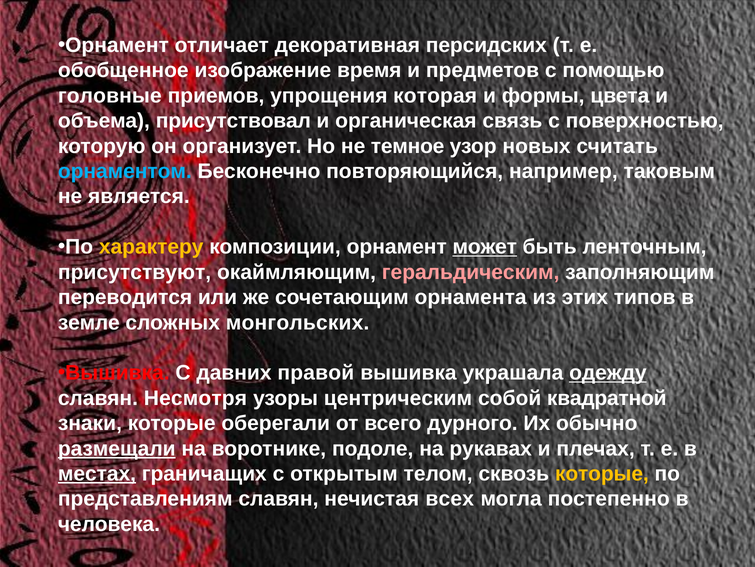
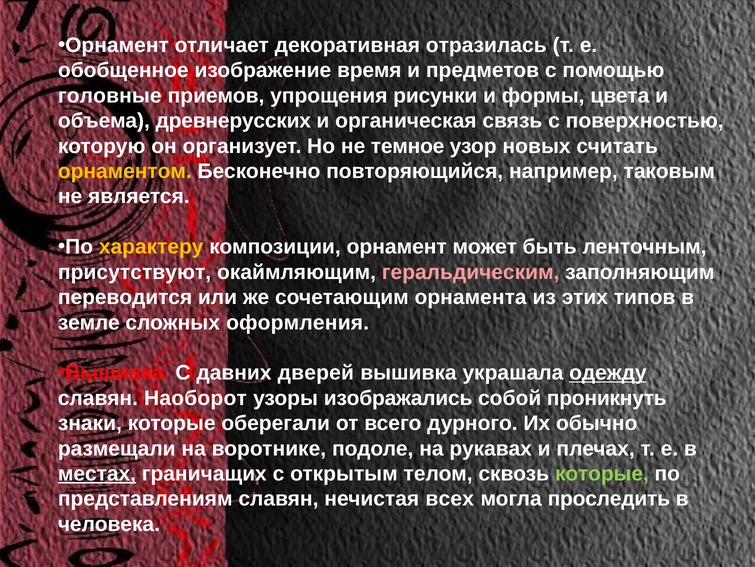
персидских: персидских -> отразилась
которая: которая -> рисунки
присутствовал: присутствовал -> древнерусских
орнаментом colour: light blue -> yellow
может underline: present -> none
монгольских: монгольских -> оформления
правой: правой -> дверей
Несмотря: Несмотря -> Наоборот
центрическим: центрическим -> изображались
квадратной: квадратной -> проникнуть
размещали underline: present -> none
которые at (602, 473) colour: yellow -> light green
постепенно: постепенно -> проследить
